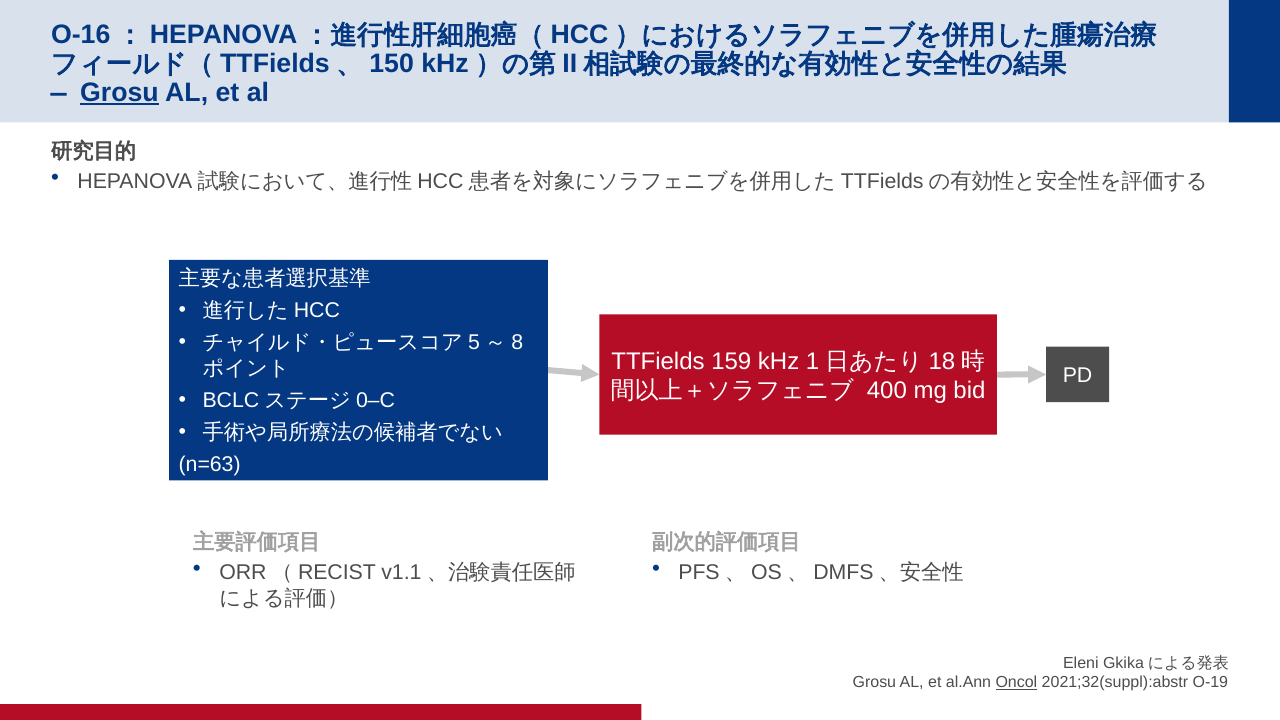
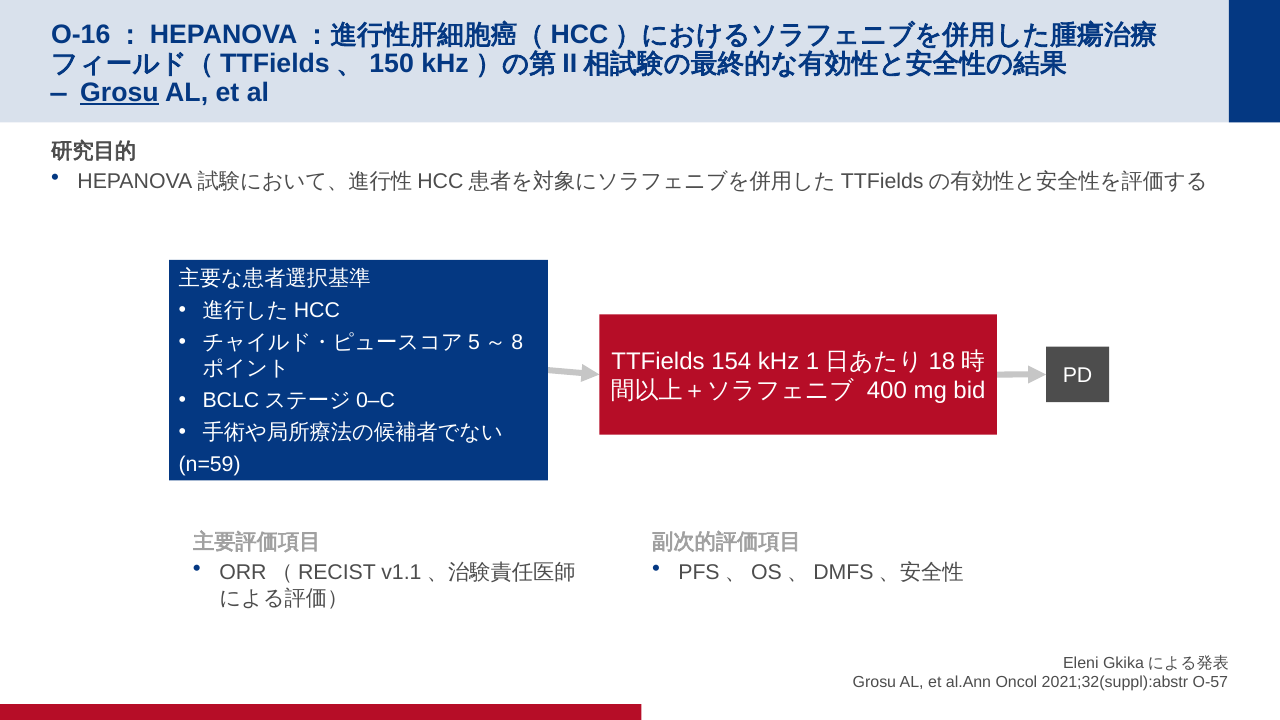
159: 159 -> 154
n=63: n=63 -> n=59
Oncol underline: present -> none
O-19: O-19 -> O-57
